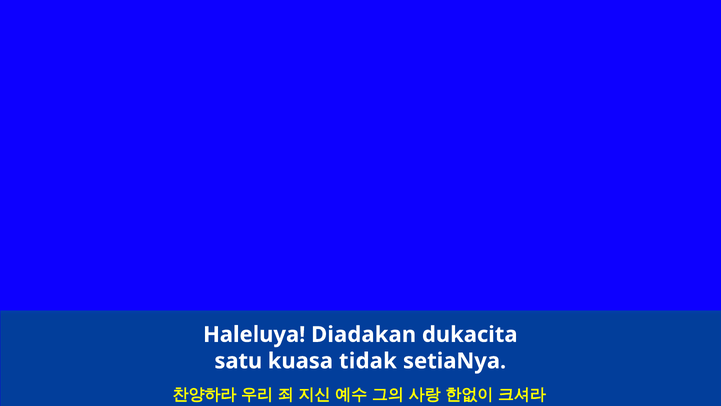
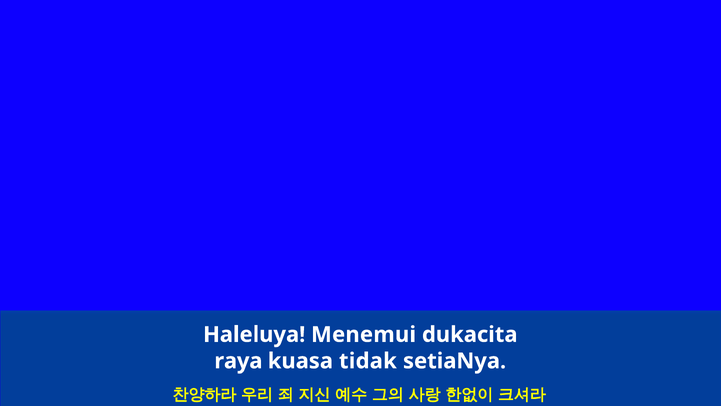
Diadakan: Diadakan -> Menemui
satu: satu -> raya
